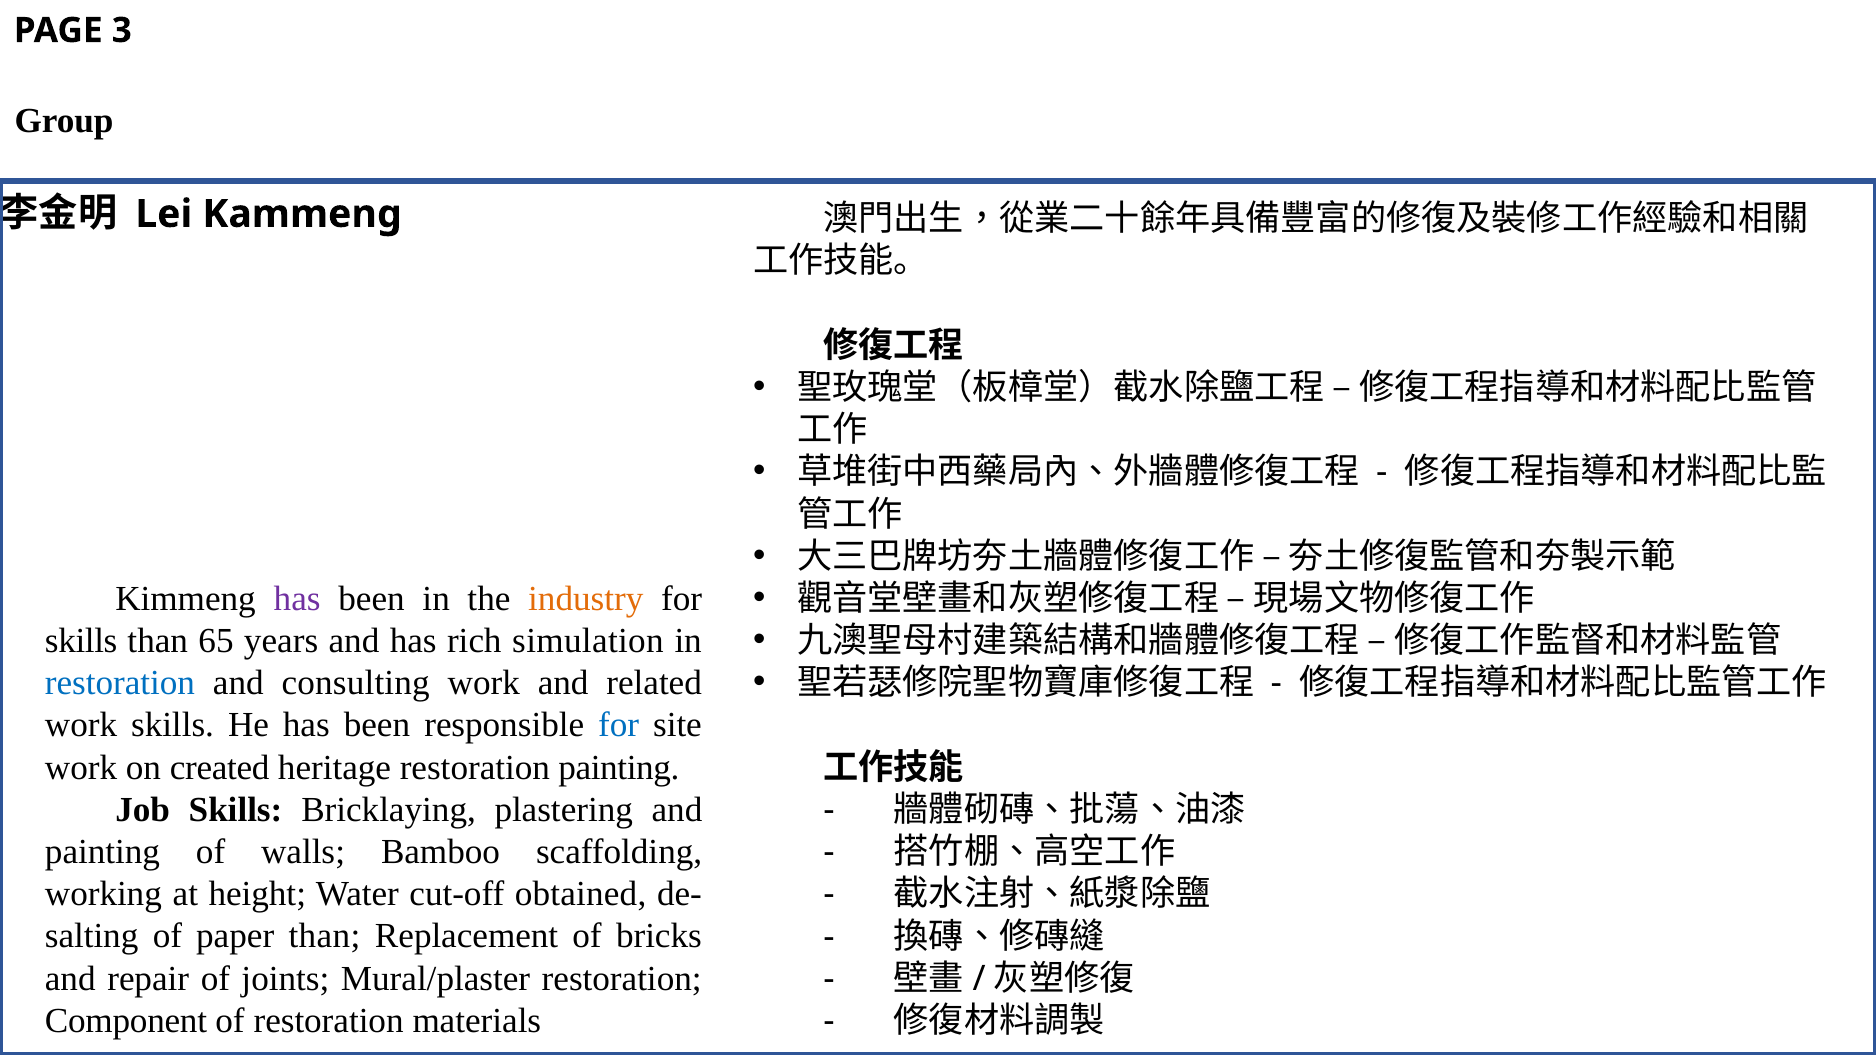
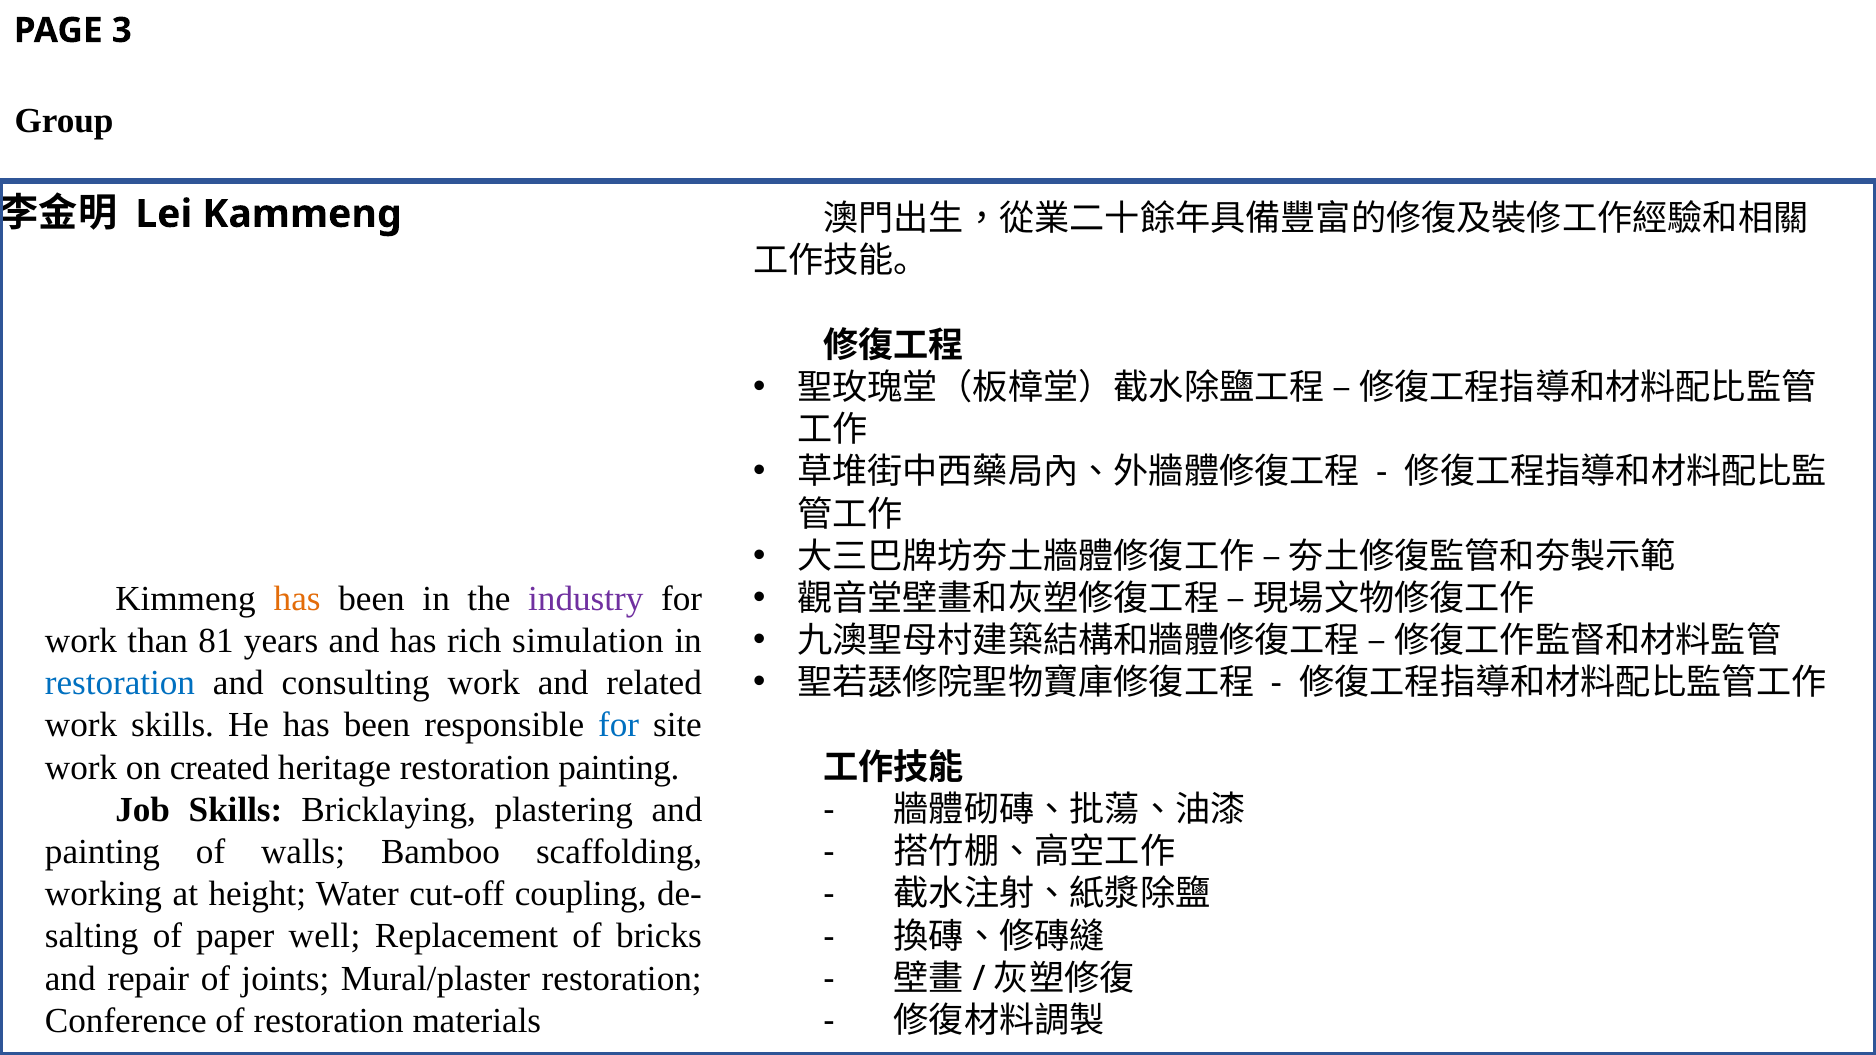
has at (297, 599) colour: purple -> orange
industry colour: orange -> purple
skills at (81, 641): skills -> work
65: 65 -> 81
obtained: obtained -> coupling
paper than: than -> well
Component: Component -> Conference
